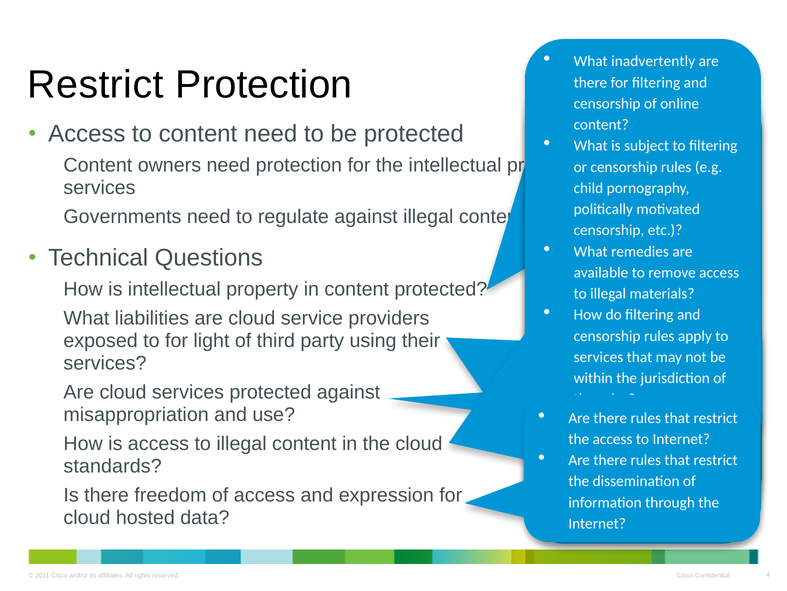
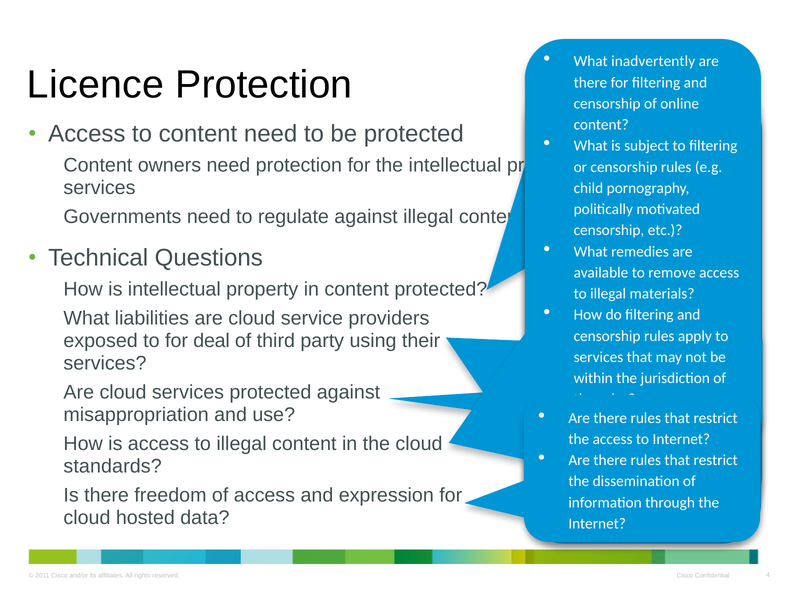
Restrict at (95, 85): Restrict -> Licence
for light: light -> deal
